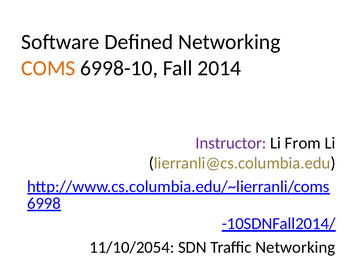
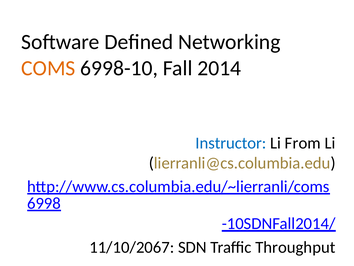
Instructor colour: purple -> blue
11/10/2054: 11/10/2054 -> 11/10/2067
Traffic Networking: Networking -> Throughput
